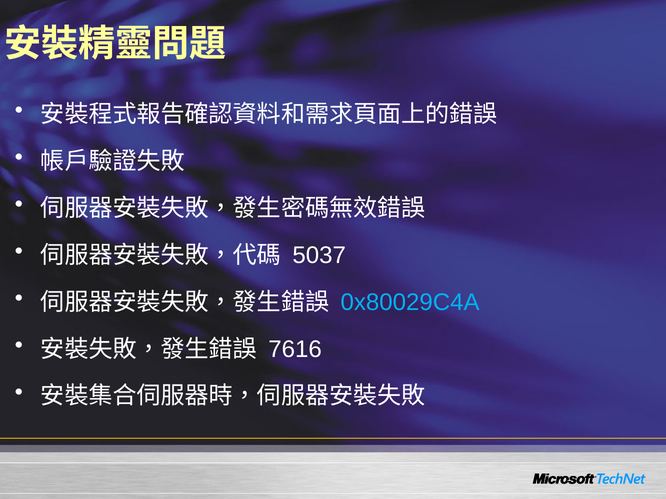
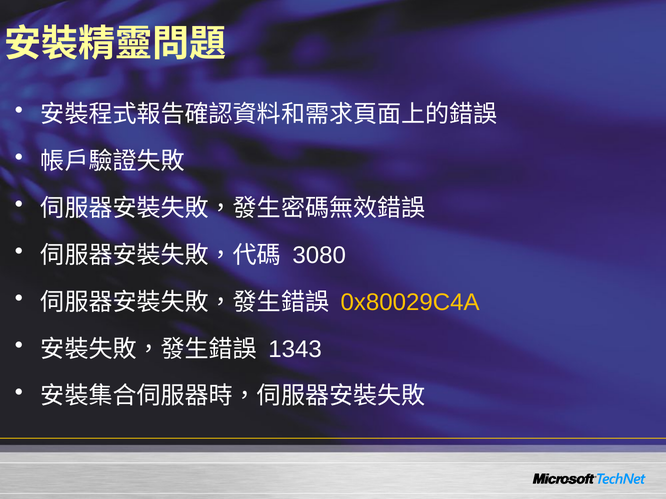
5037: 5037 -> 3080
0x80029C4A colour: light blue -> yellow
7616: 7616 -> 1343
